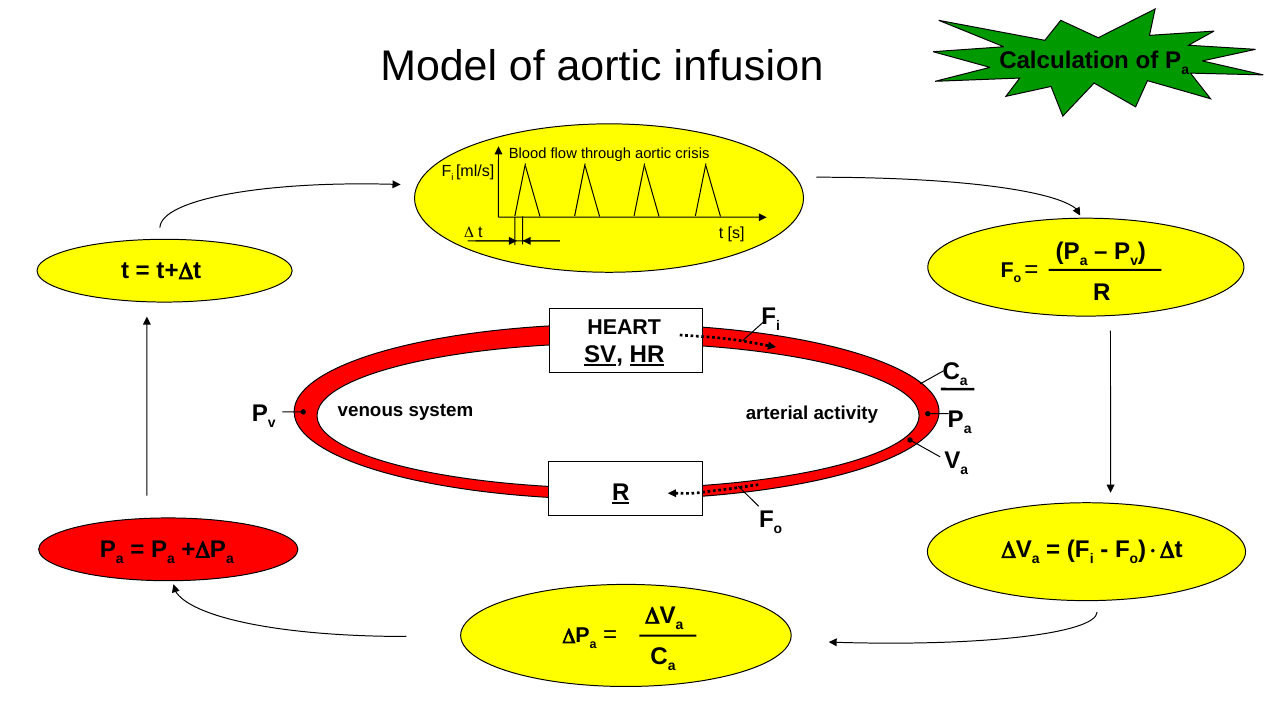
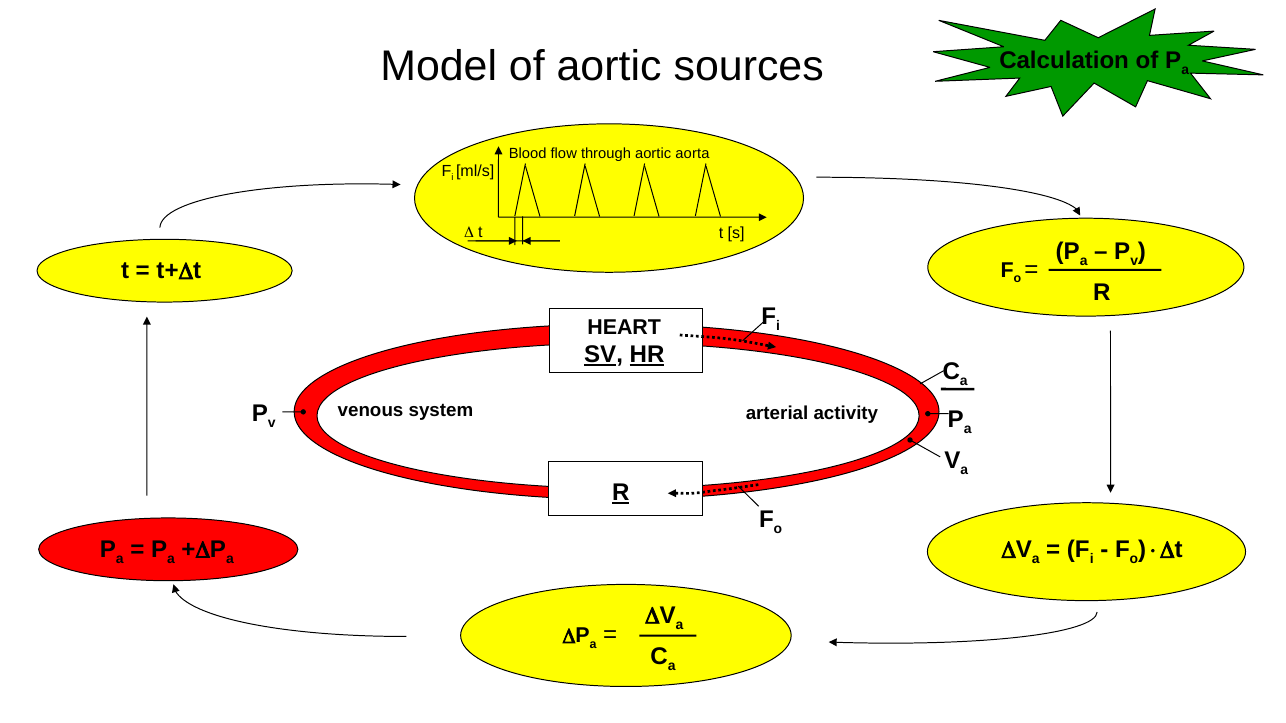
infusion: infusion -> sources
crisis: crisis -> aorta
